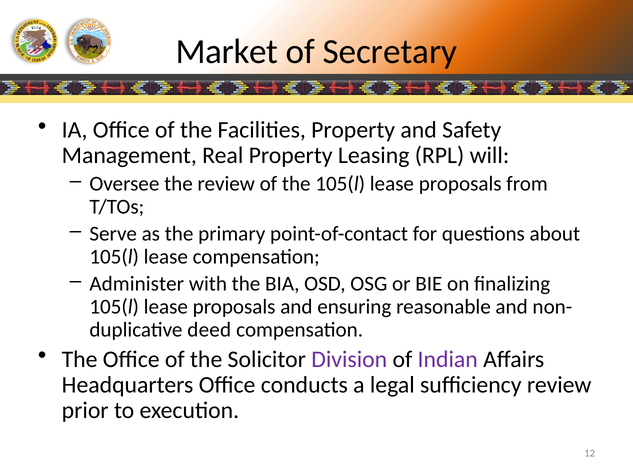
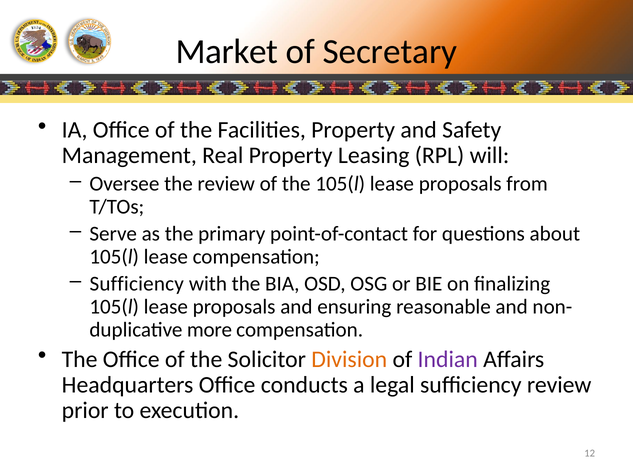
Administer at (137, 284): Administer -> Sufficiency
deed: deed -> more
Division colour: purple -> orange
